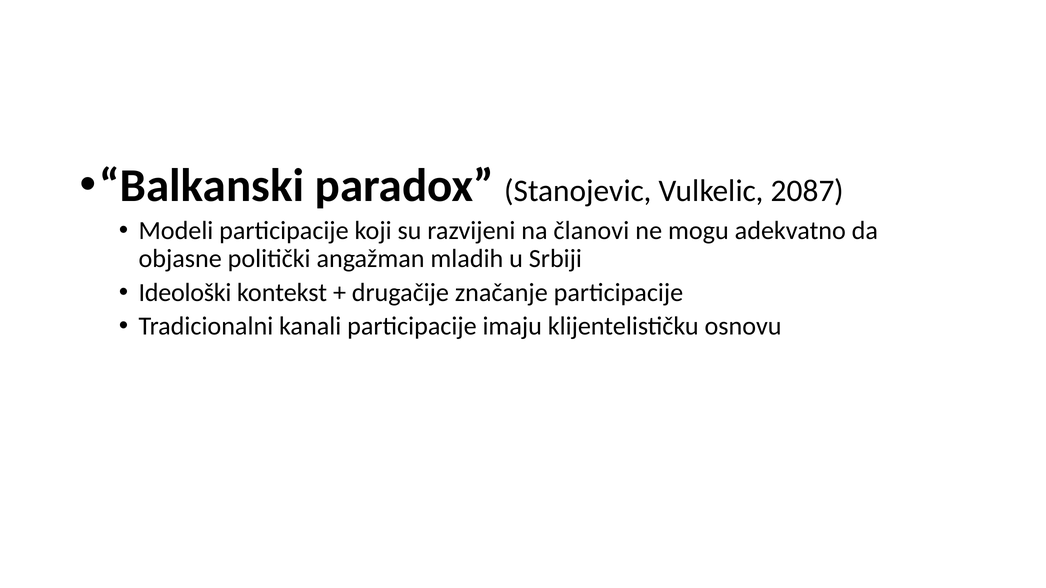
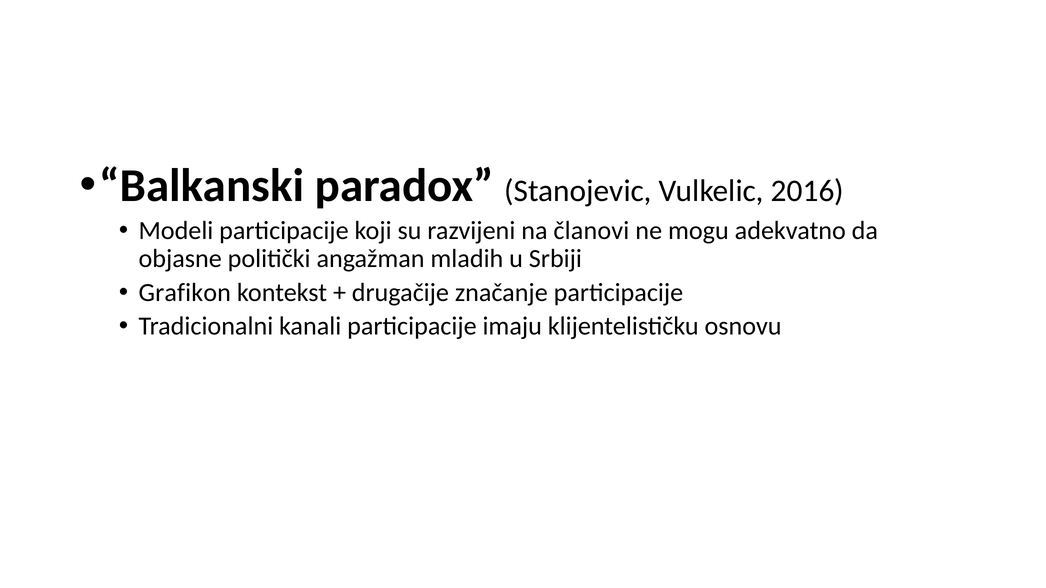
2087: 2087 -> 2016
Ideološki: Ideološki -> Grafikon
